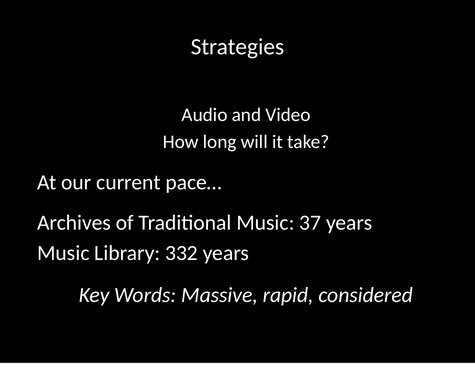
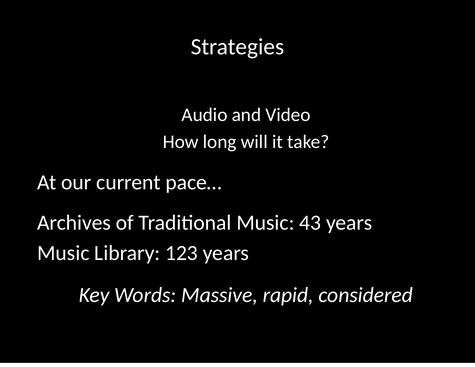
37: 37 -> 43
332: 332 -> 123
